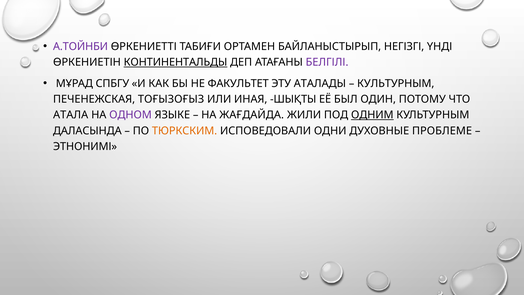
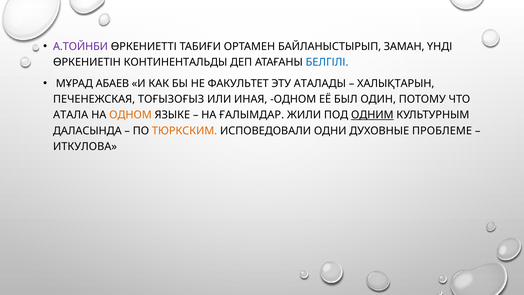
НЕГІЗГІ: НЕГІЗГІ -> ЗАМАН
КОНТИНЕНТАЛЬДЫ underline: present -> none
БЕЛГІЛІ colour: purple -> blue
СПБГУ: СПБГУ -> АБАЕВ
КУЛЬТУРНЫМ at (396, 83): КУЛЬТУРНЫМ -> ХАЛЫҚТАРЫН
ИНАЯ ШЫҚТЫ: ШЫҚТЫ -> ОДНОМ
ОДНОМ at (130, 115) colour: purple -> orange
ЖАҒДАЙДА: ЖАҒДАЙДА -> ҒАЛЫМДАР
ЭТНОНИМІ: ЭТНОНИМІ -> ИТКУЛОВА
